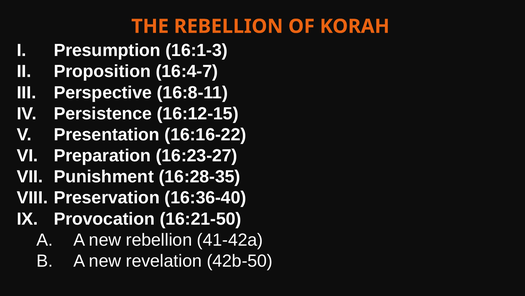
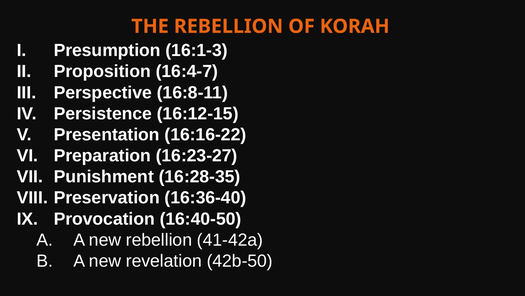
16:21-50: 16:21-50 -> 16:40-50
